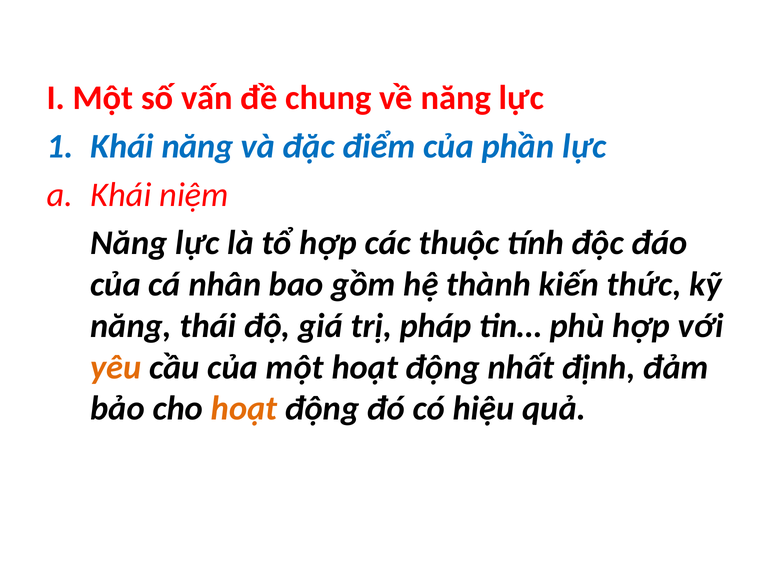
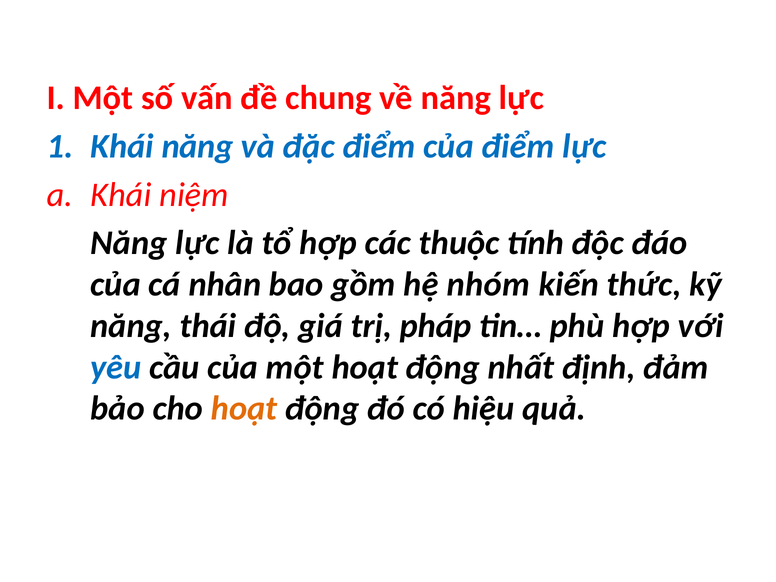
của phần: phần -> điểm
thành: thành -> nhóm
yêu colour: orange -> blue
